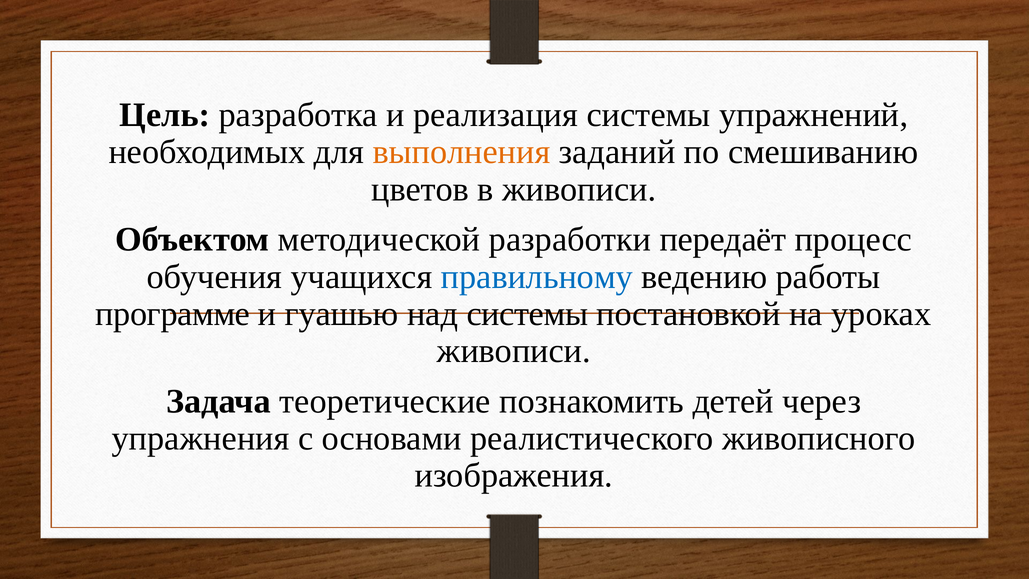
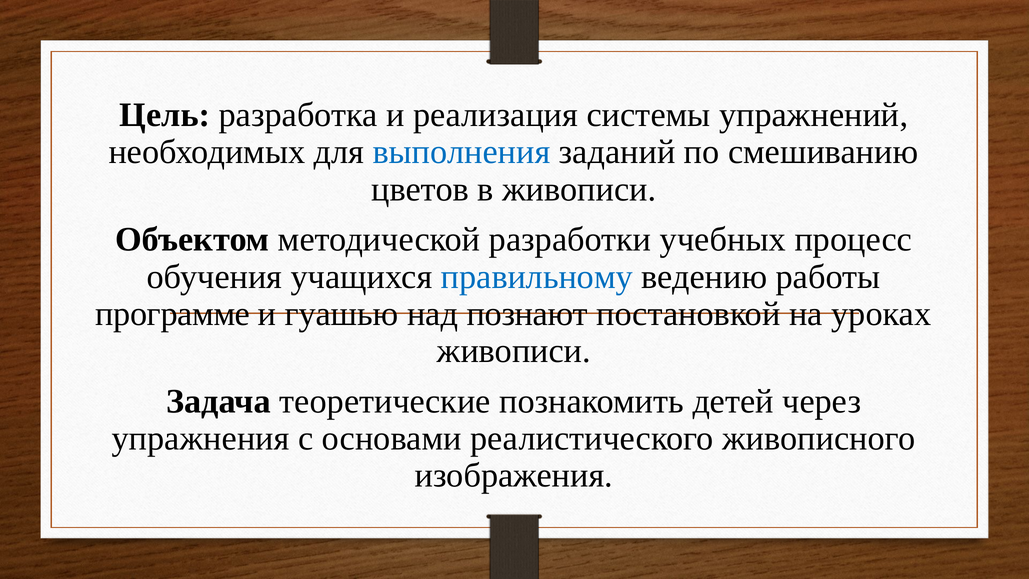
выполнения colour: orange -> blue
передаёт: передаёт -> учебных
над системы: системы -> познают
